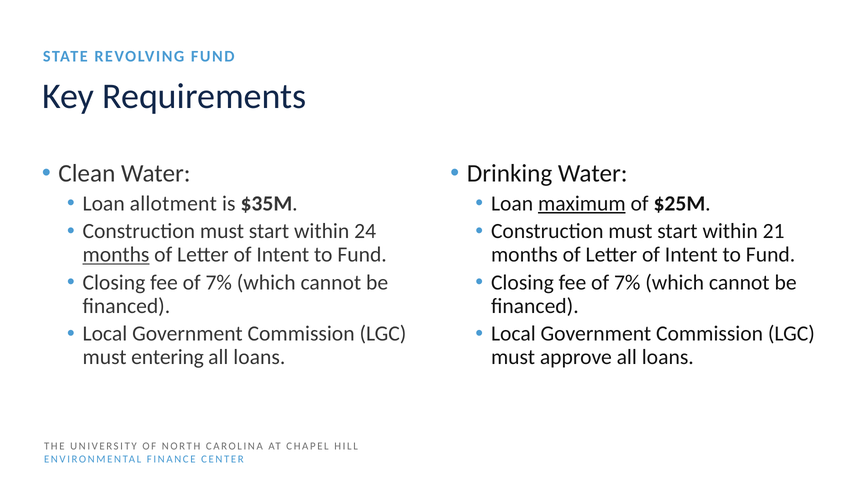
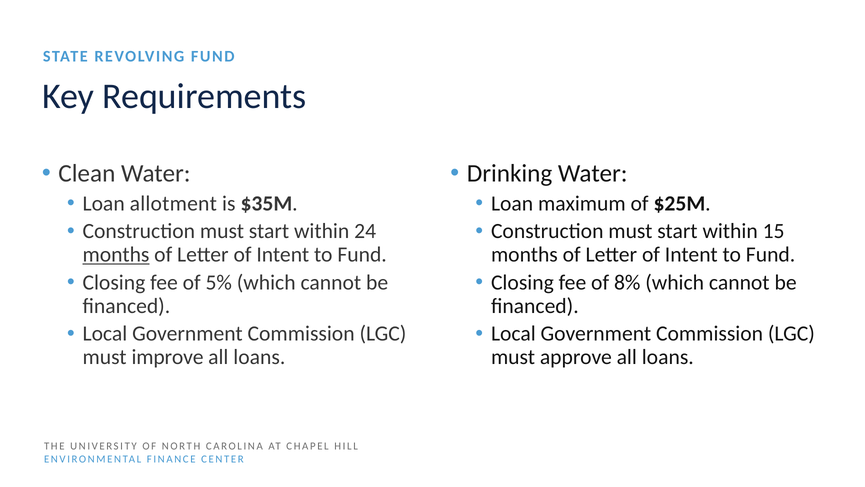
maximum underline: present -> none
21: 21 -> 15
7% at (219, 282): 7% -> 5%
7% at (627, 282): 7% -> 8%
entering: entering -> improve
